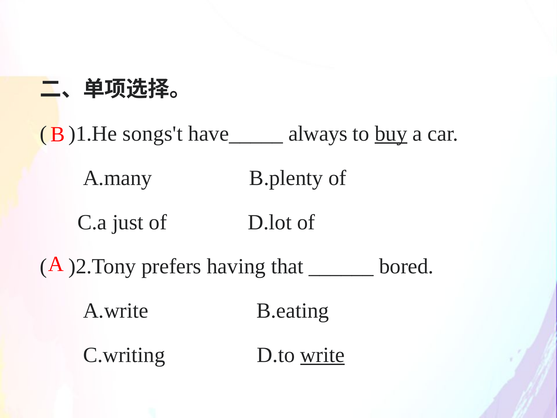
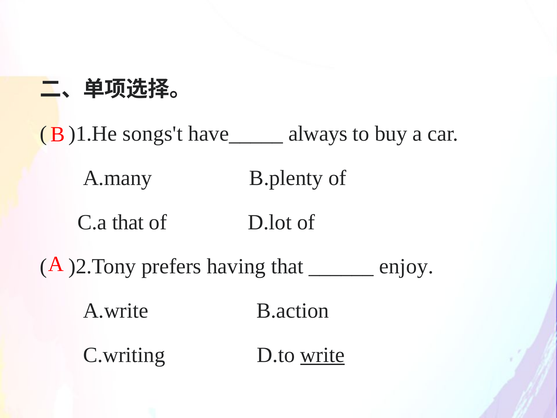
buy underline: present -> none
C.a just: just -> that
bored: bored -> enjoy
B.eating: B.eating -> B.action
